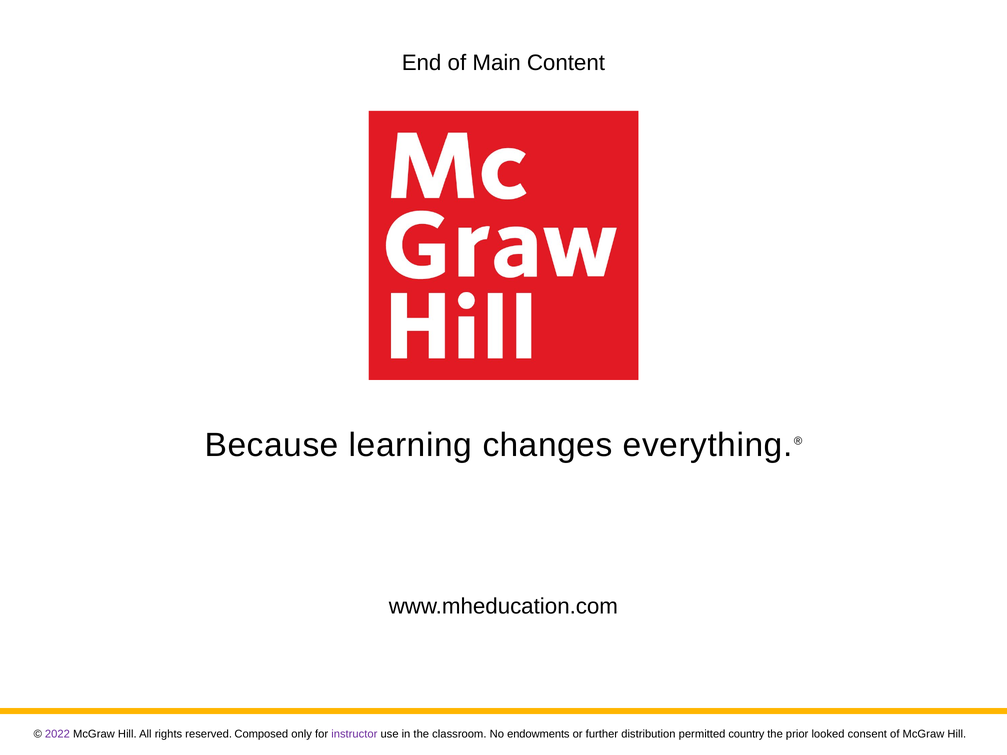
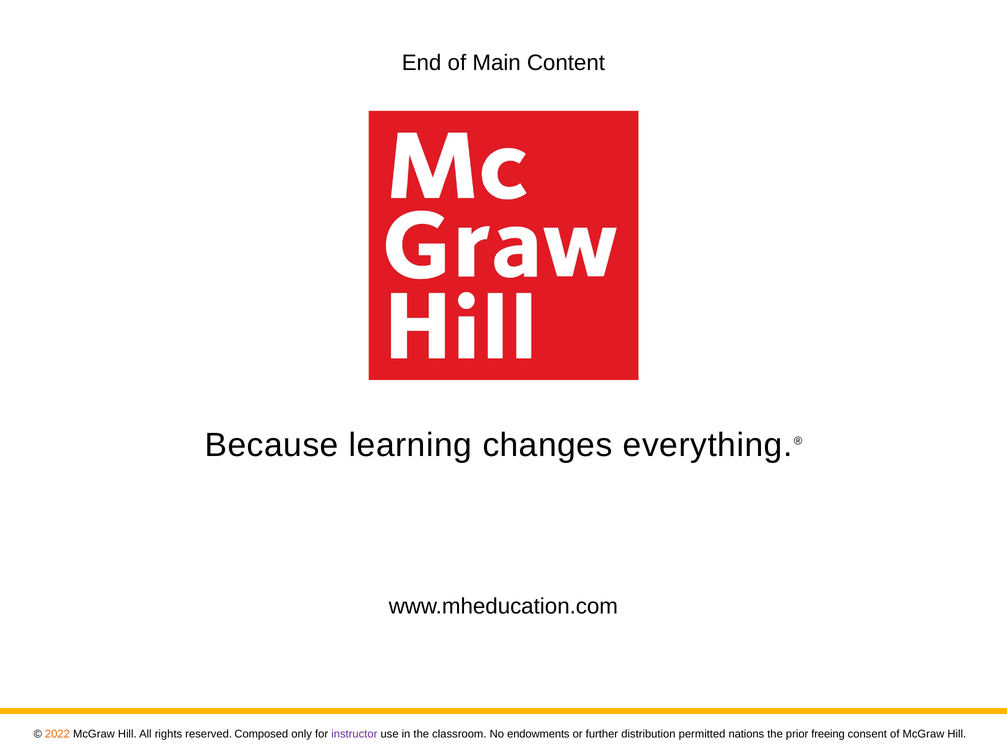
2022 colour: purple -> orange
country: country -> nations
looked: looked -> freeing
